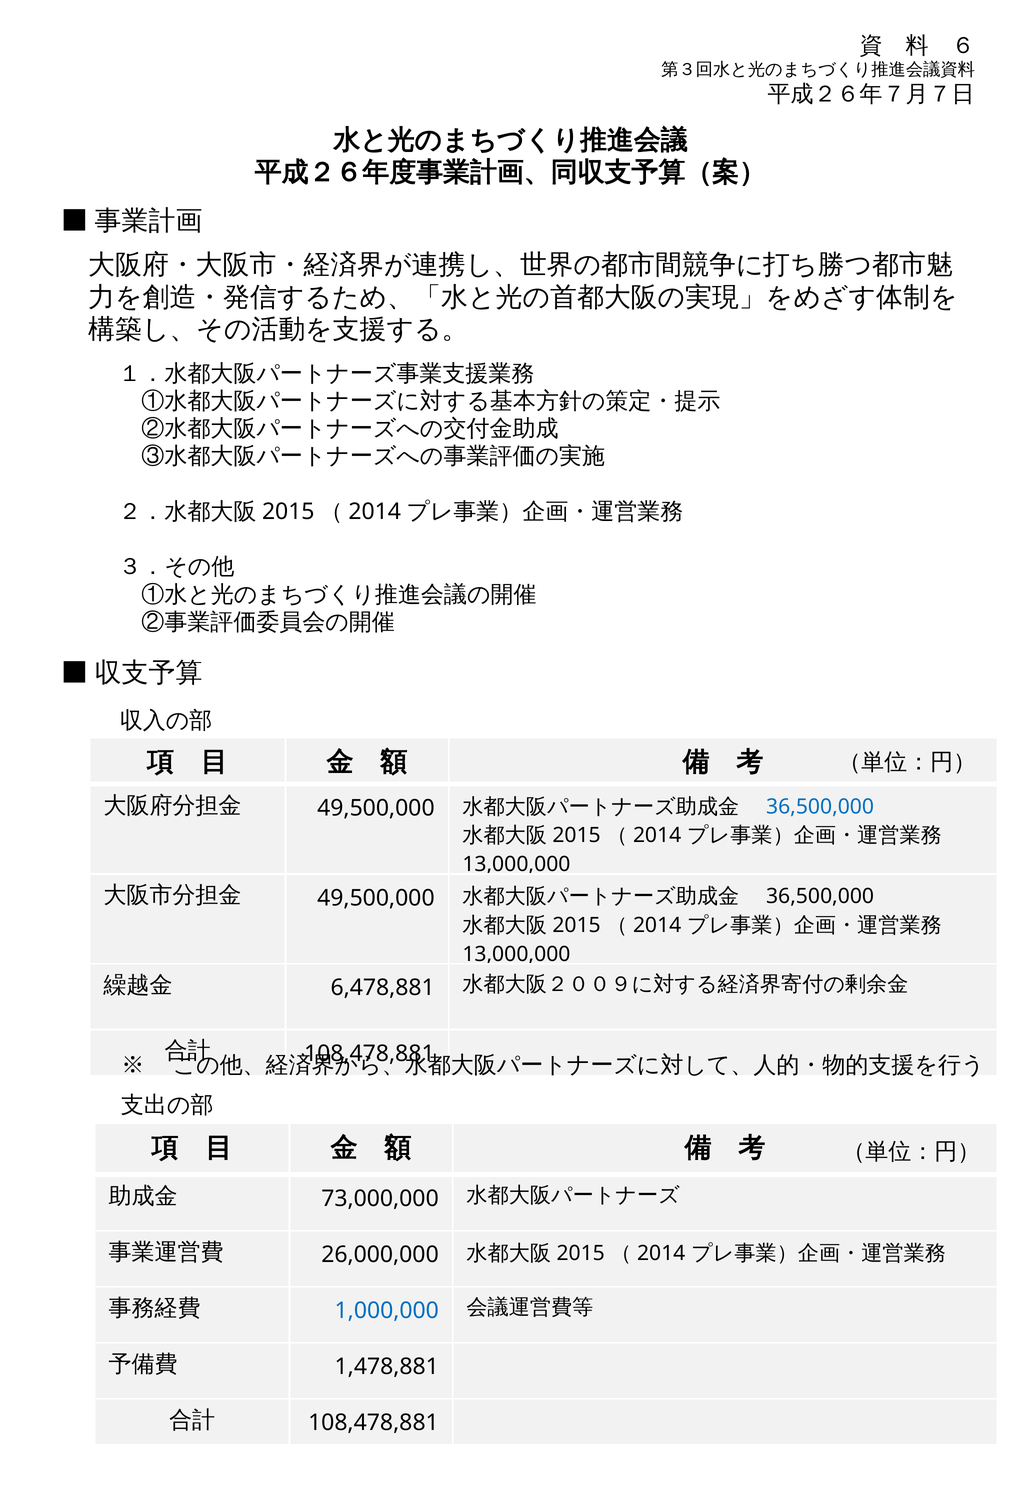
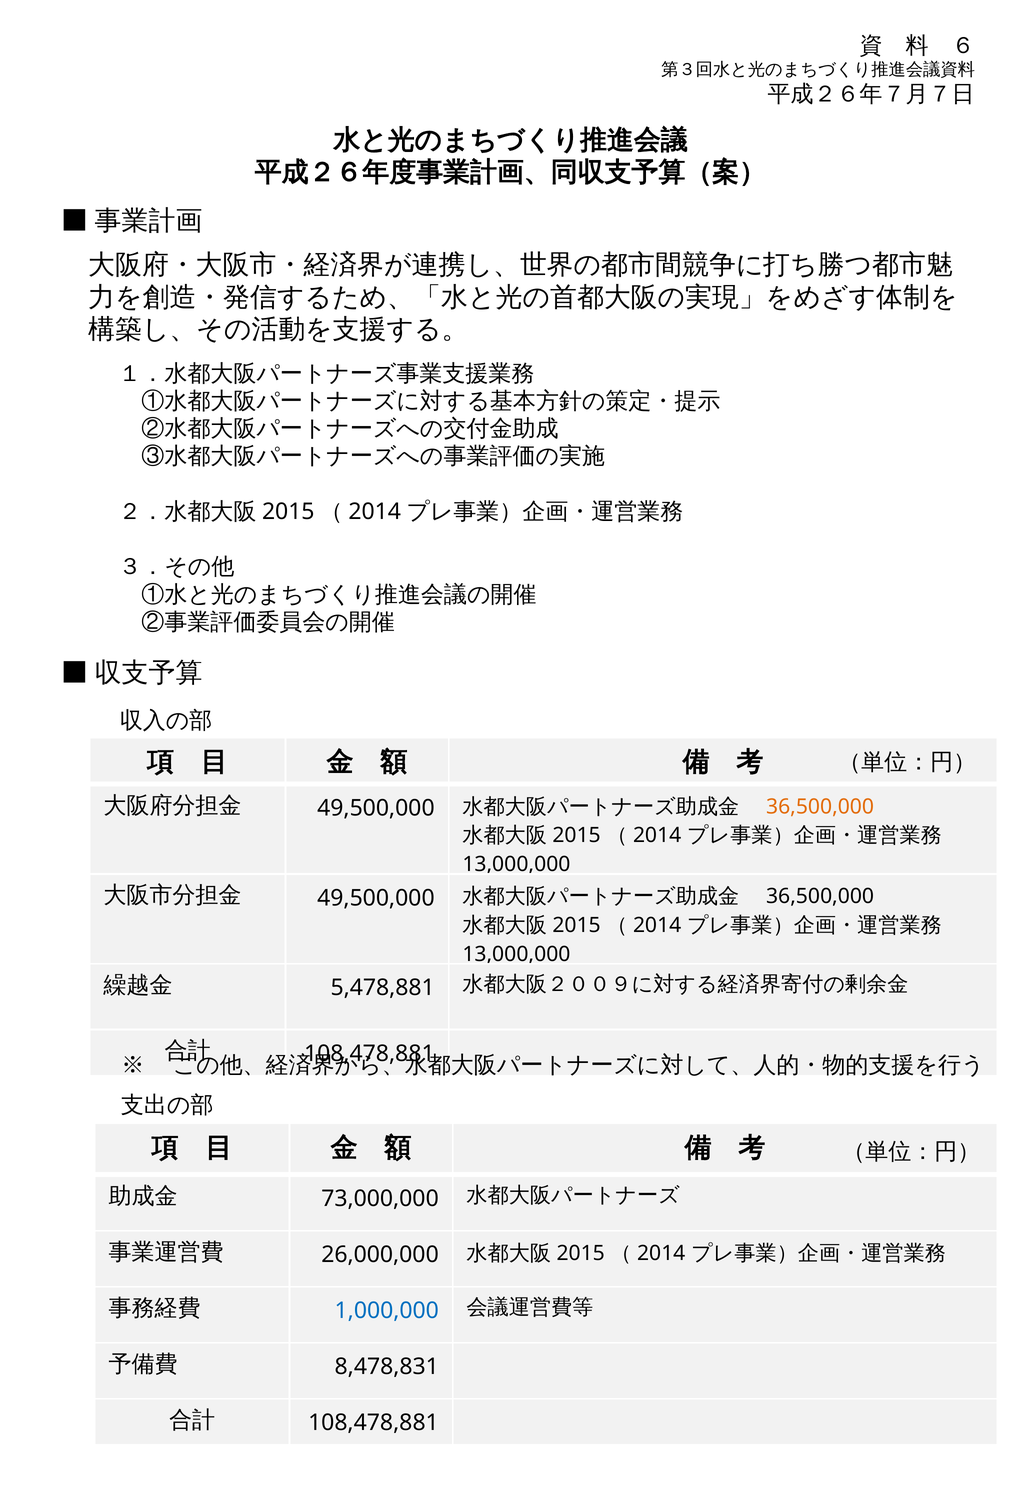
36,500,000 at (820, 806) colour: blue -> orange
6,478,881: 6,478,881 -> 5,478,881
1,478,881: 1,478,881 -> 8,478,831
